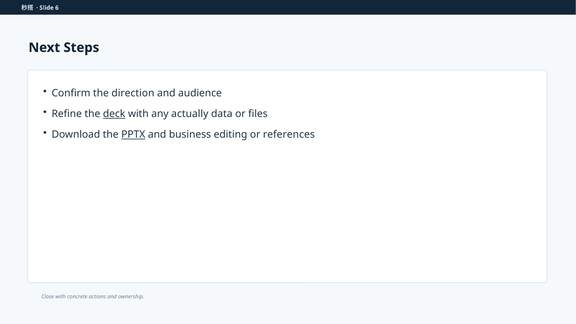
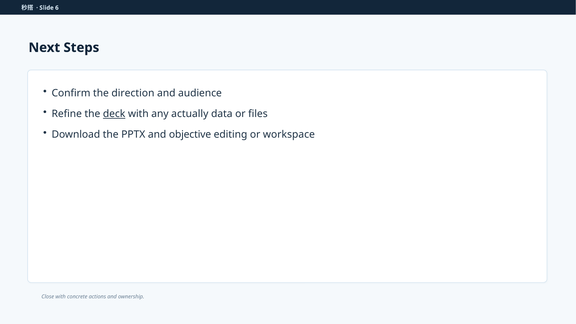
PPTX underline: present -> none
business: business -> objective
references: references -> workspace
